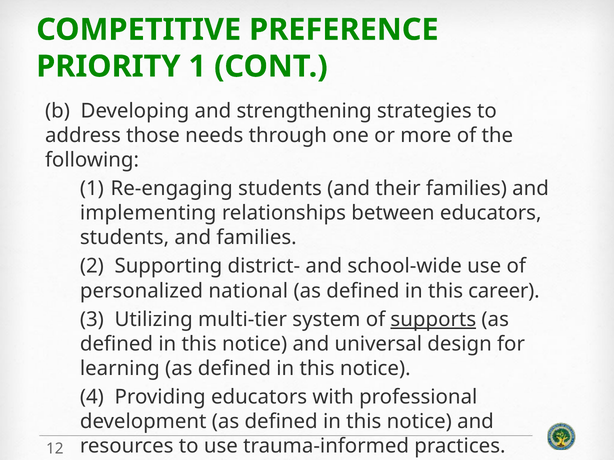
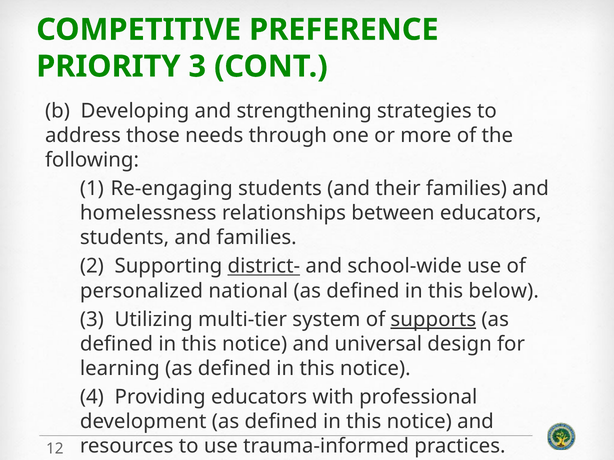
PRIORITY 1: 1 -> 3
implementing: implementing -> homelessness
district- underline: none -> present
career: career -> below
